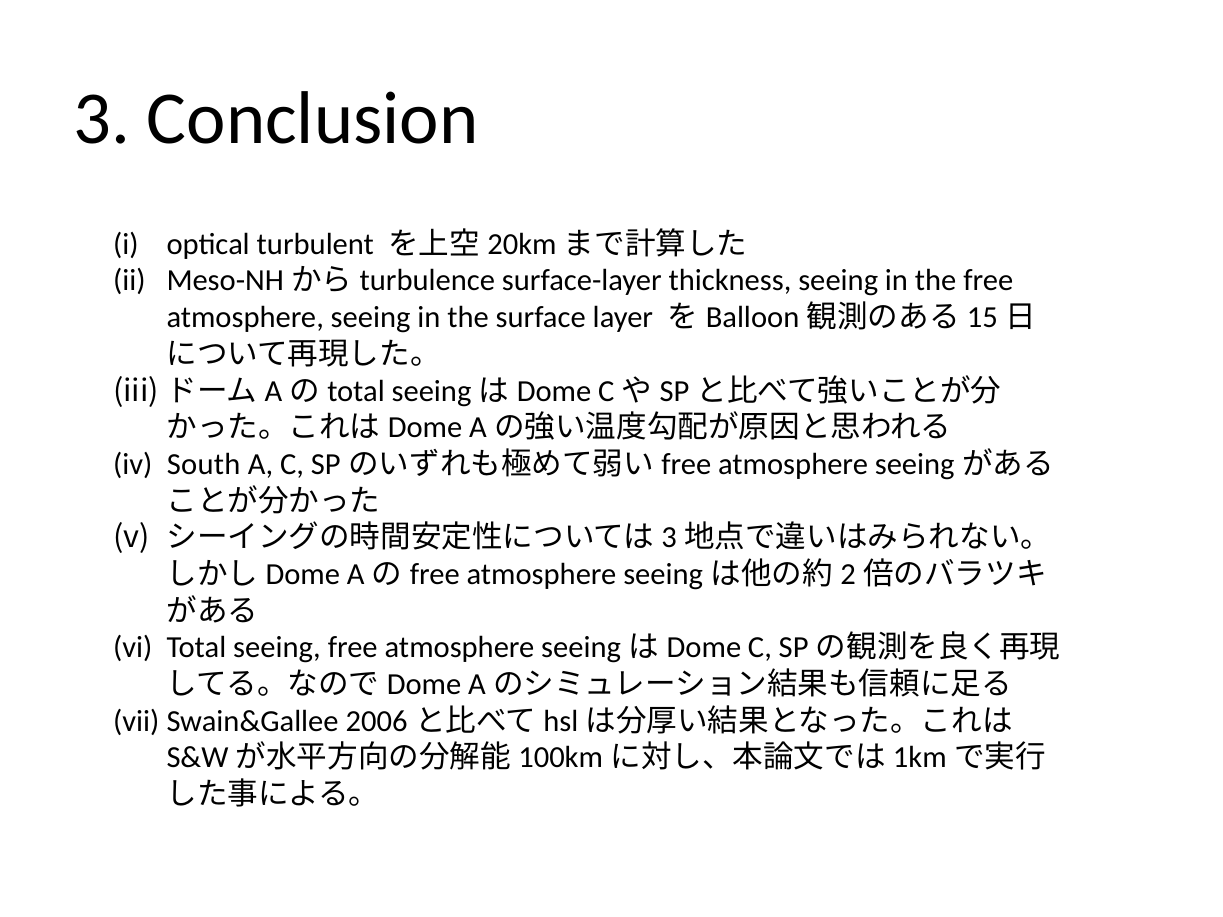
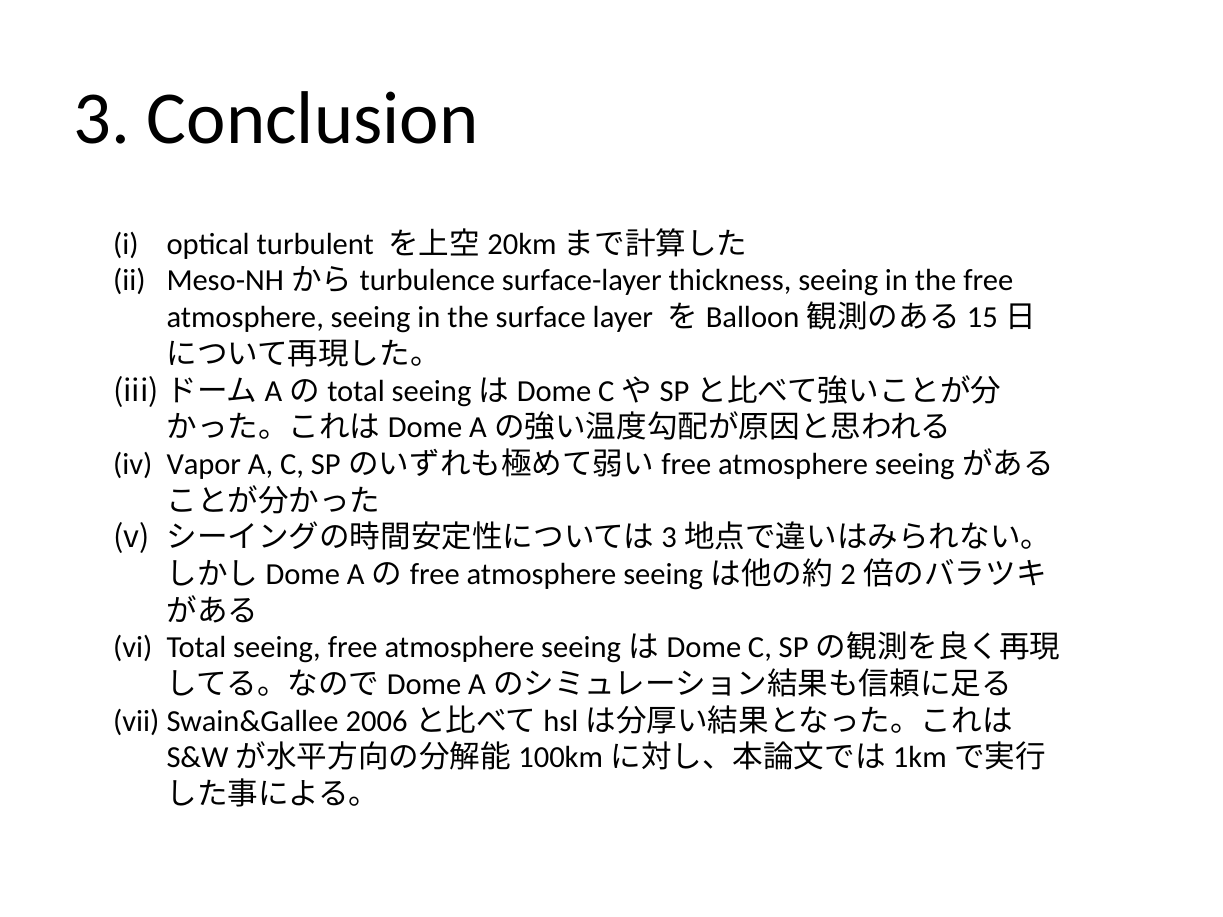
South: South -> Vapor
